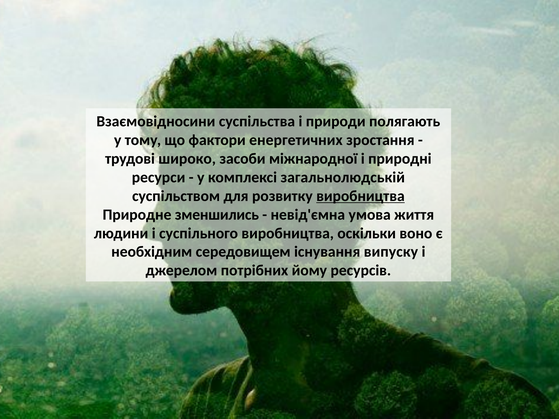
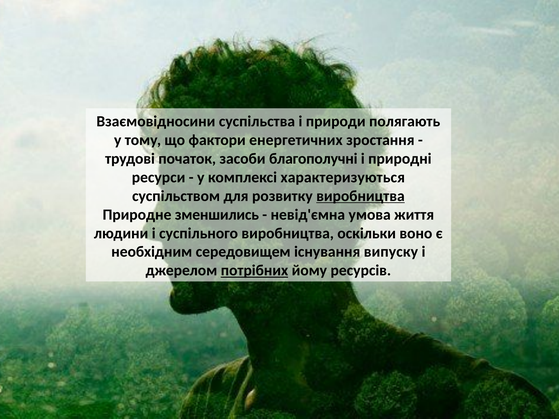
широко: широко -> початок
міжнародної: міжнародної -> благополучні
загальнолюдській: загальнолюдській -> характеризуються
потрібних underline: none -> present
